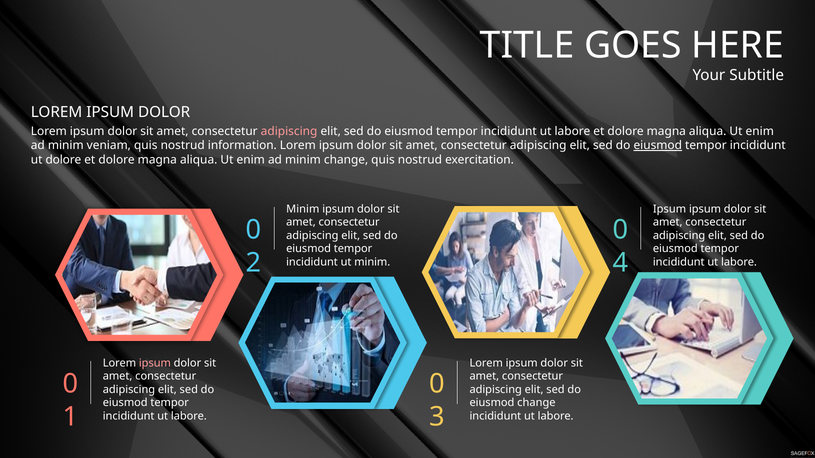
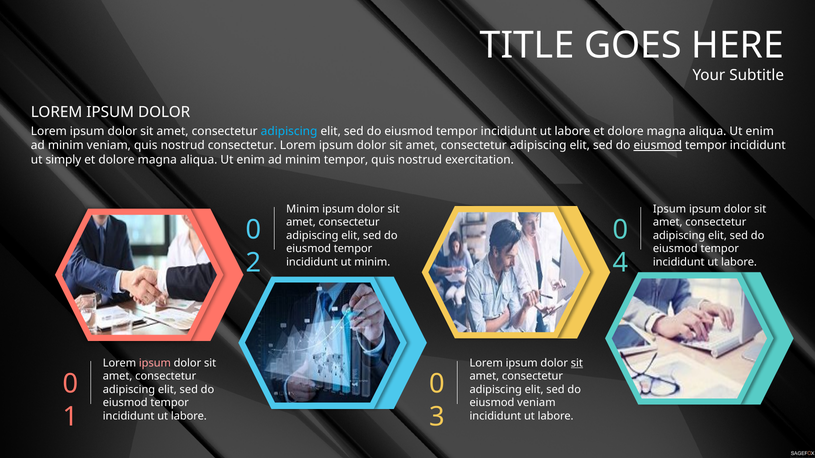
adipiscing at (289, 131) colour: pink -> light blue
nostrud information: information -> consectetur
ut dolore: dolore -> simply
minim change: change -> tempor
sit at (577, 363) underline: none -> present
eiusmod change: change -> veniam
